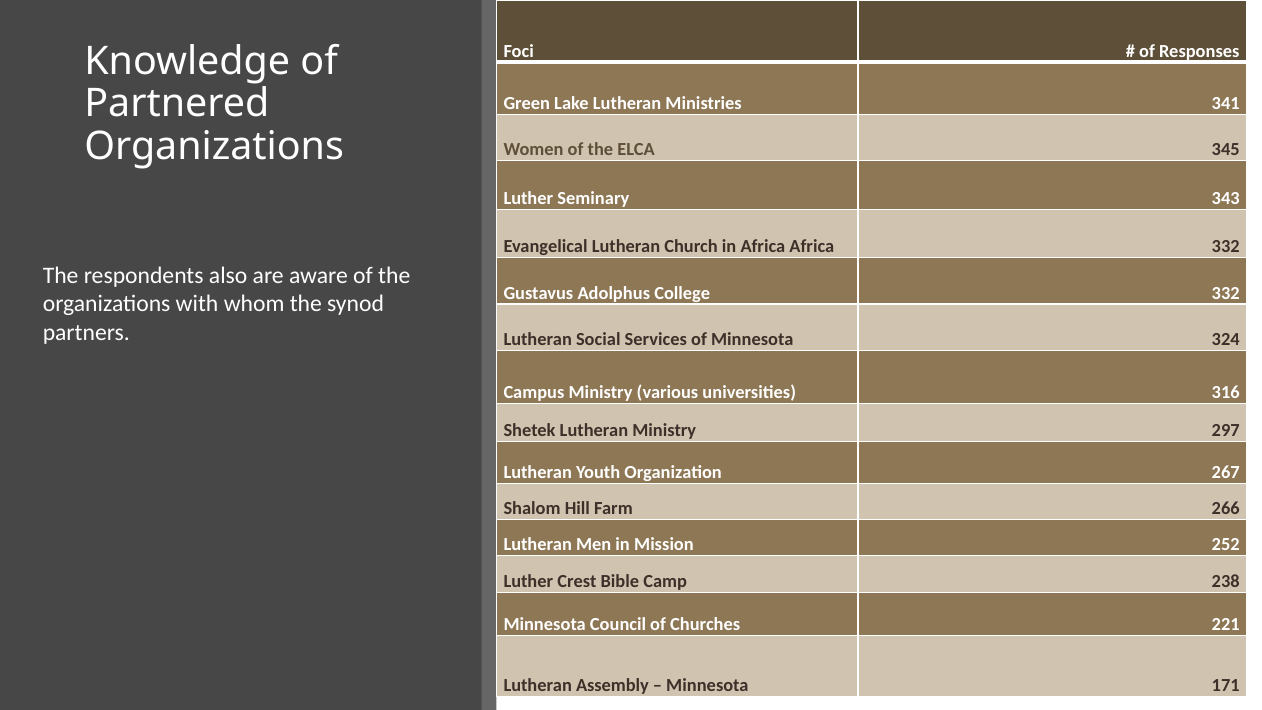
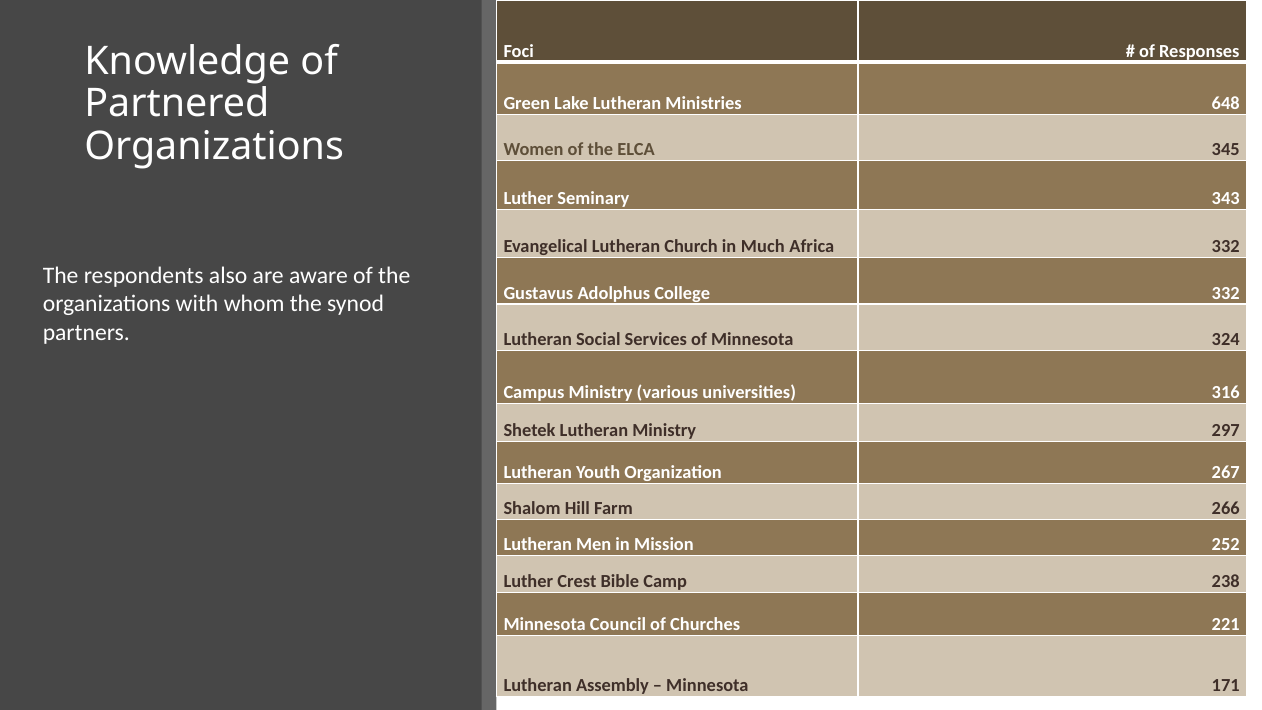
341: 341 -> 648
in Africa: Africa -> Much
